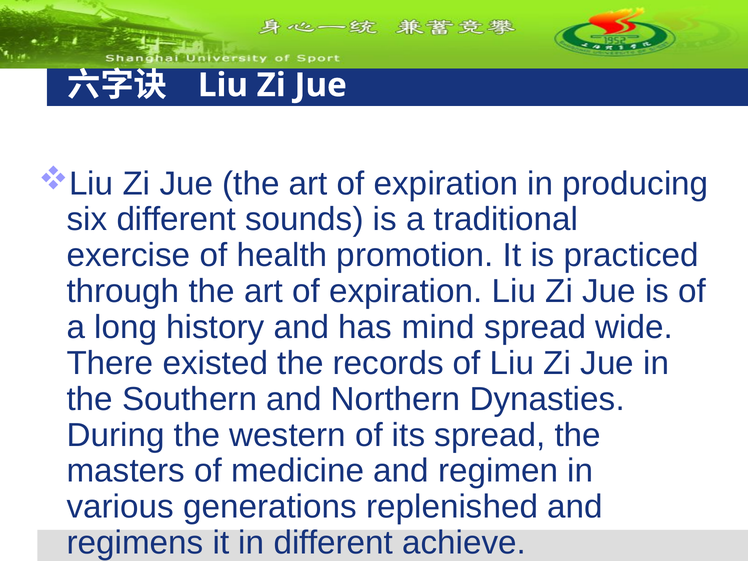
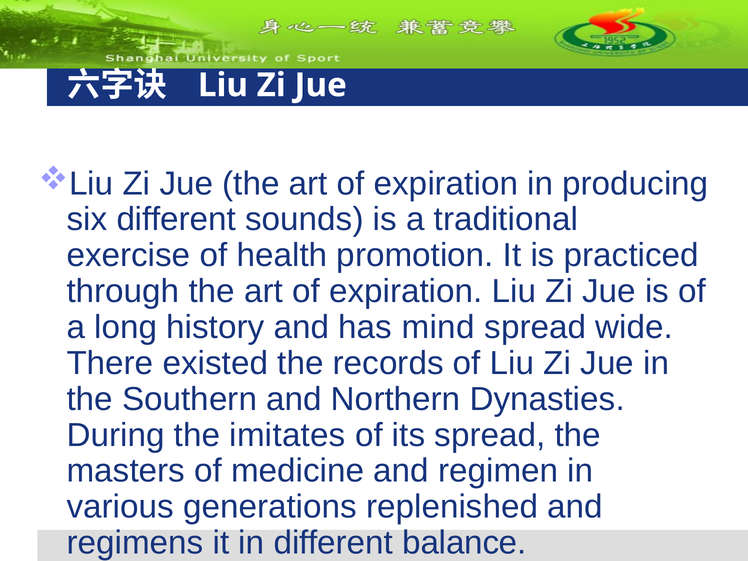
western: western -> imitates
achieve: achieve -> balance
